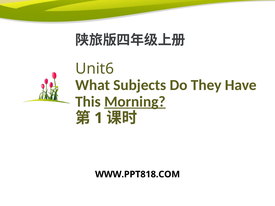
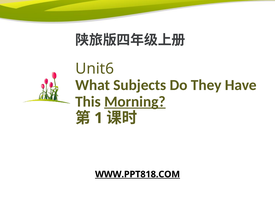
WWW.PPT818.COM underline: none -> present
